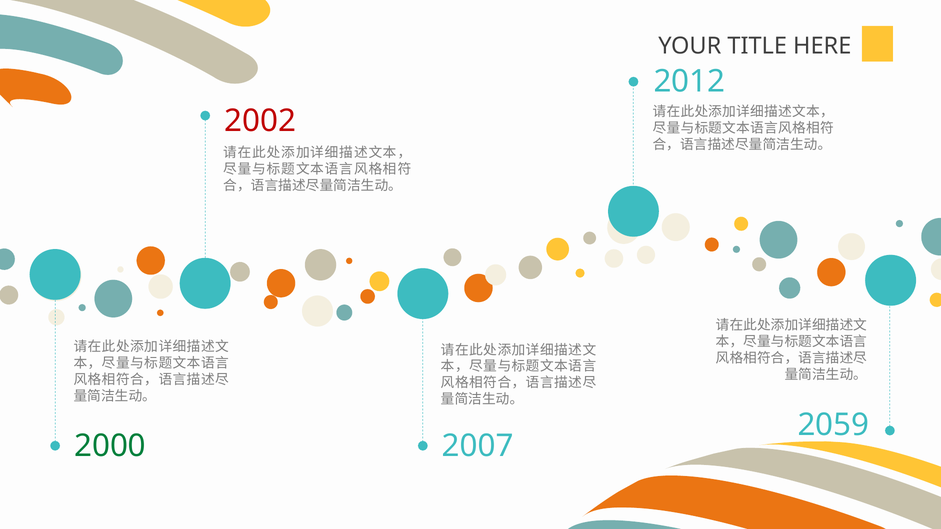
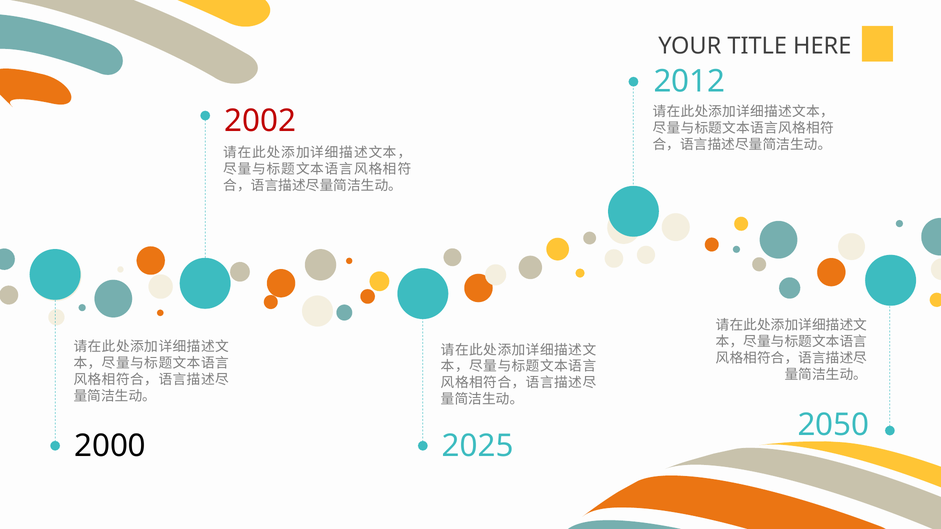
2059: 2059 -> 2050
2000 colour: green -> black
2007: 2007 -> 2025
